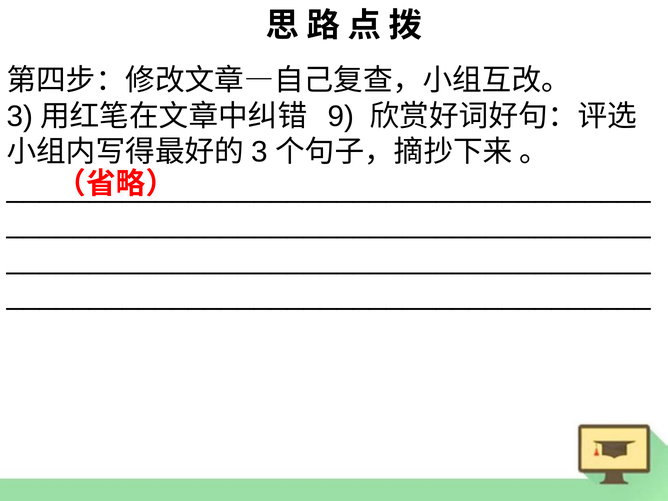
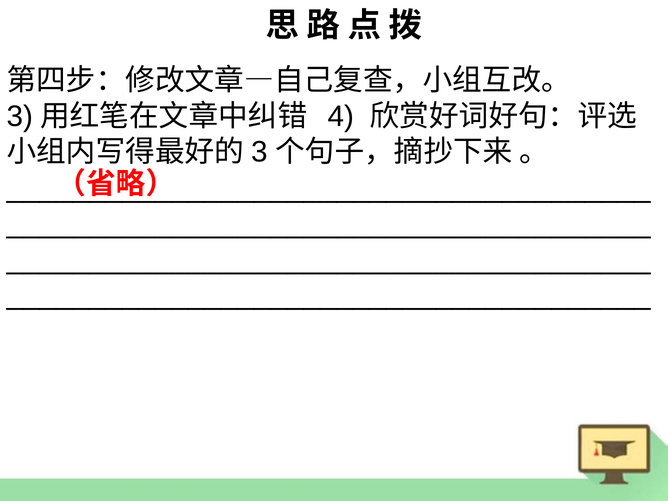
9: 9 -> 4
